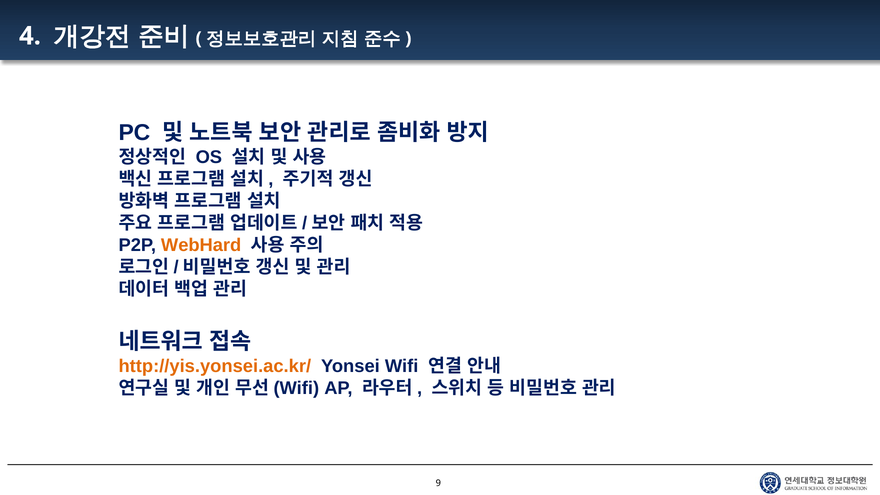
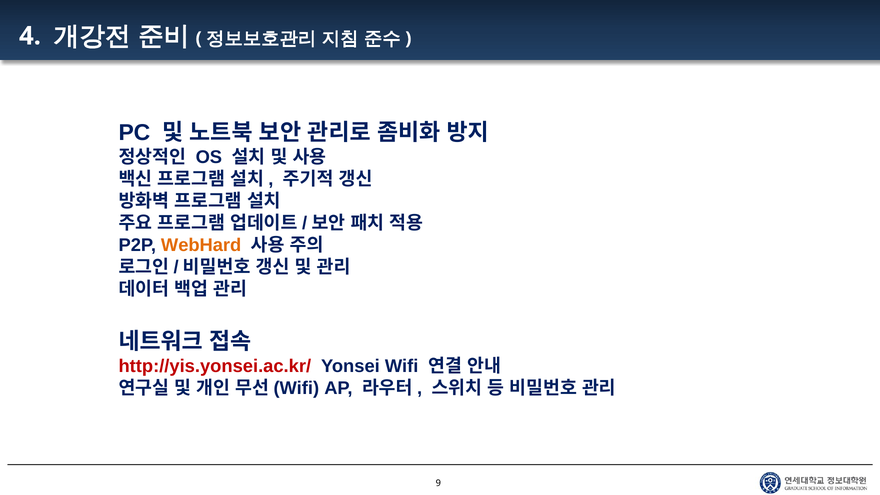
http://yis.yonsei.ac.kr/ colour: orange -> red
